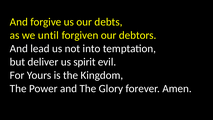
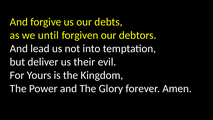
spirit: spirit -> their
